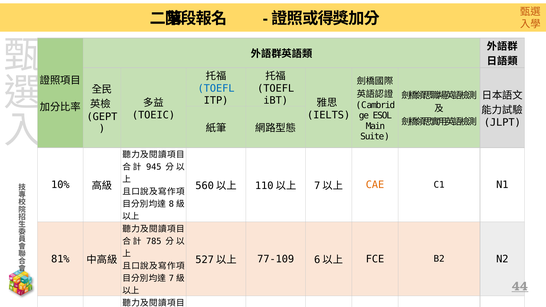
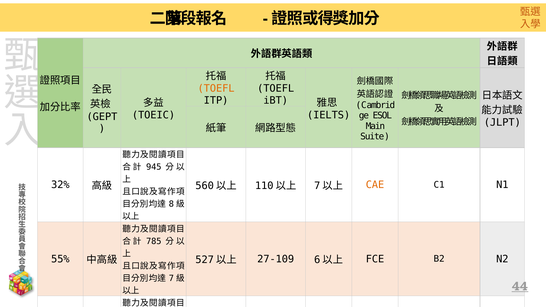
TOEFL at (216, 89) colour: blue -> orange
10%: 10% -> 32%
81%: 81% -> 55%
77-109: 77-109 -> 27-109
